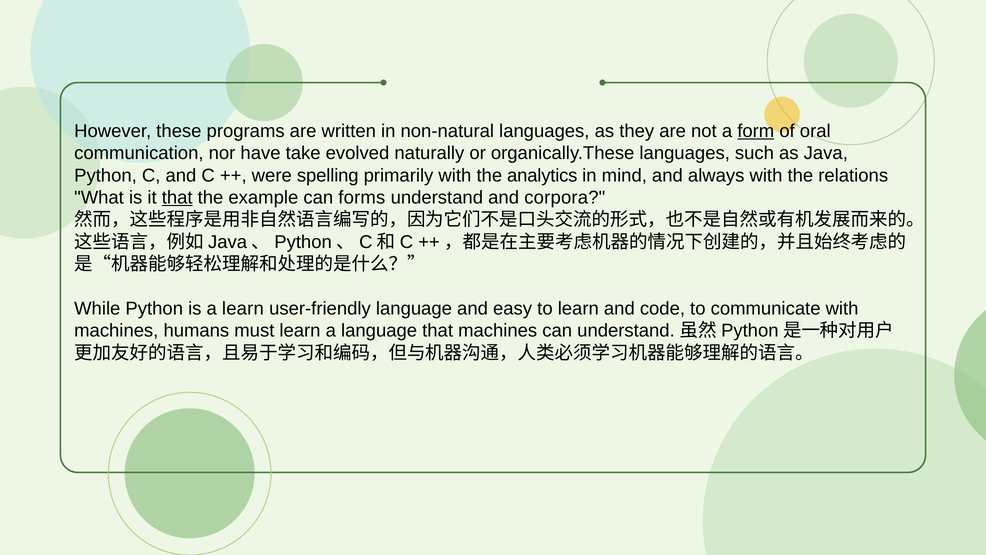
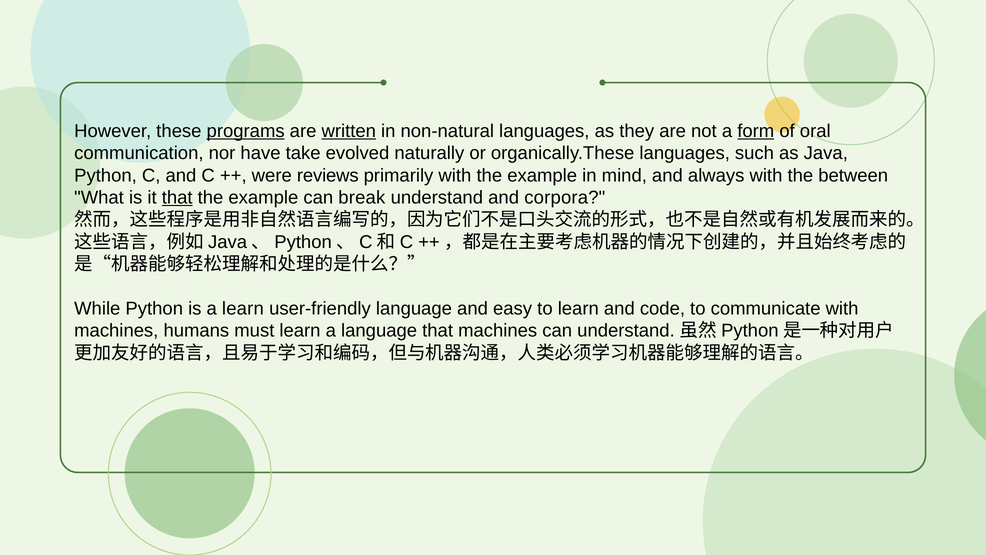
programs underline: none -> present
written underline: none -> present
spelling: spelling -> reviews
with the analytics: analytics -> example
relations: relations -> between
forms: forms -> break
